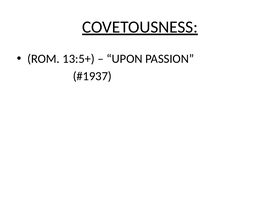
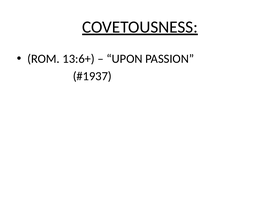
13:5+: 13:5+ -> 13:6+
